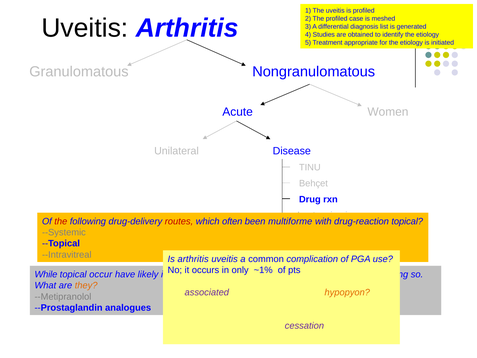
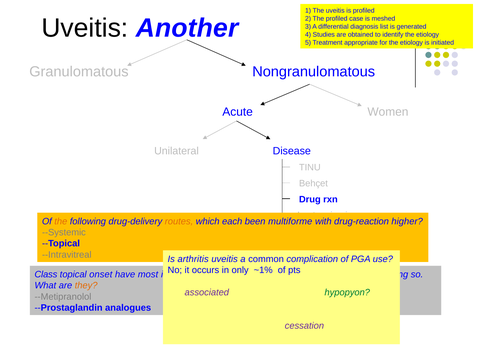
Uveitis Arthritis: Arthritis -> Another
the at (61, 221) colour: red -> orange
routes colour: red -> orange
often: often -> each
drug-reaction topical: topical -> higher
While: While -> Class
occur: occur -> onset
likely: likely -> most
hypopyon colour: orange -> green
